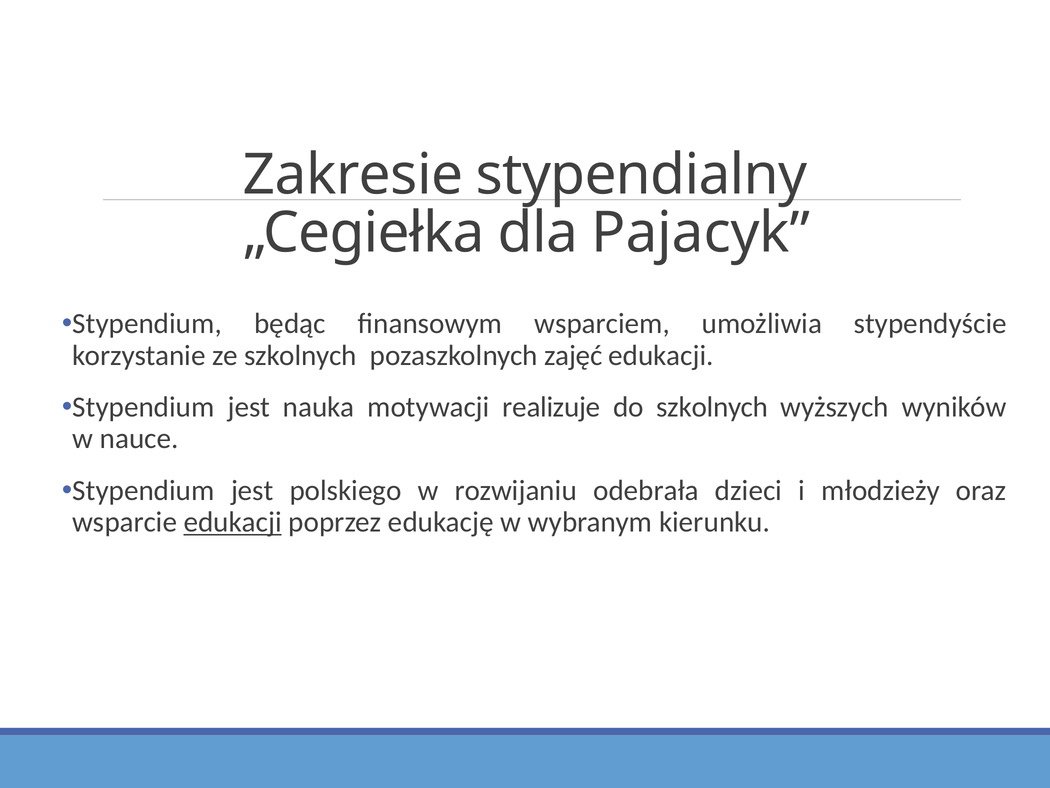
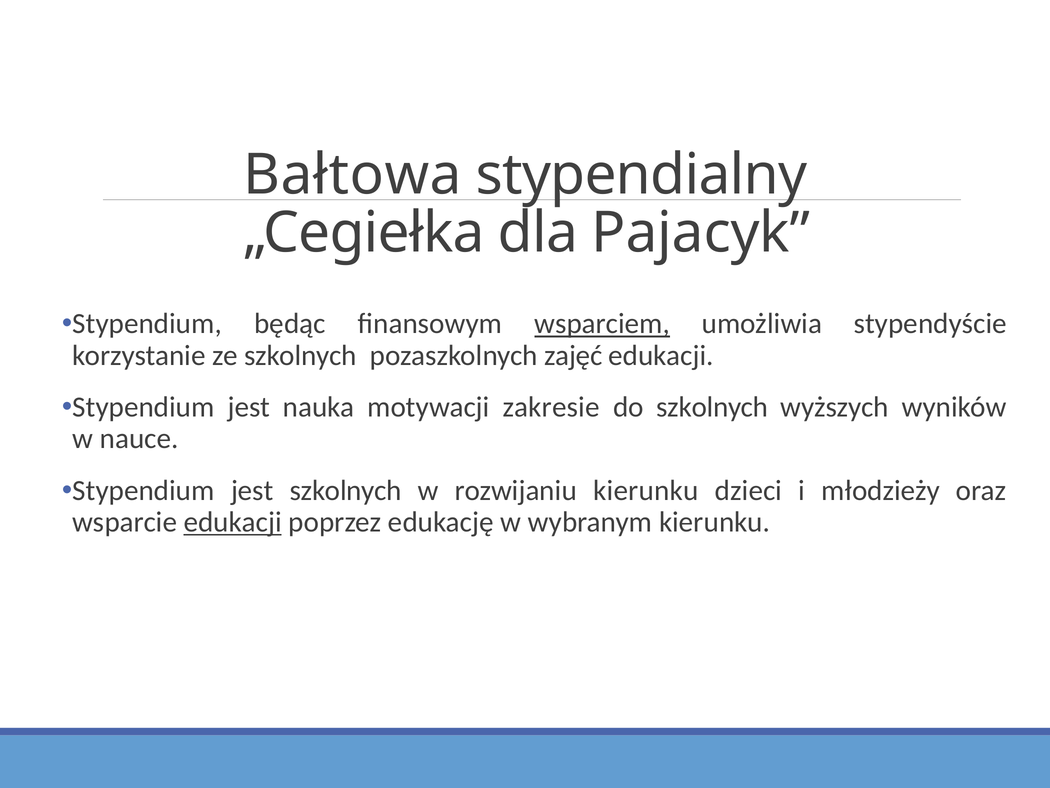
Zakresie: Zakresie -> Bałtowa
wsparciem underline: none -> present
realizuje: realizuje -> zakresie
jest polskiego: polskiego -> szkolnych
rozwijaniu odebrała: odebrała -> kierunku
